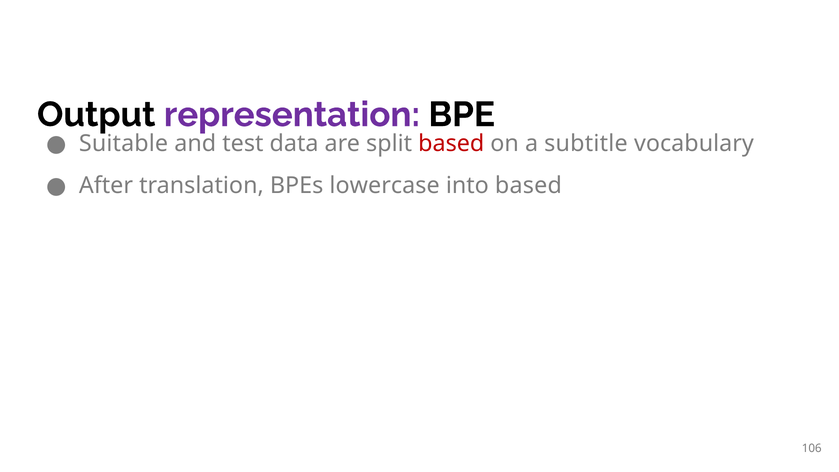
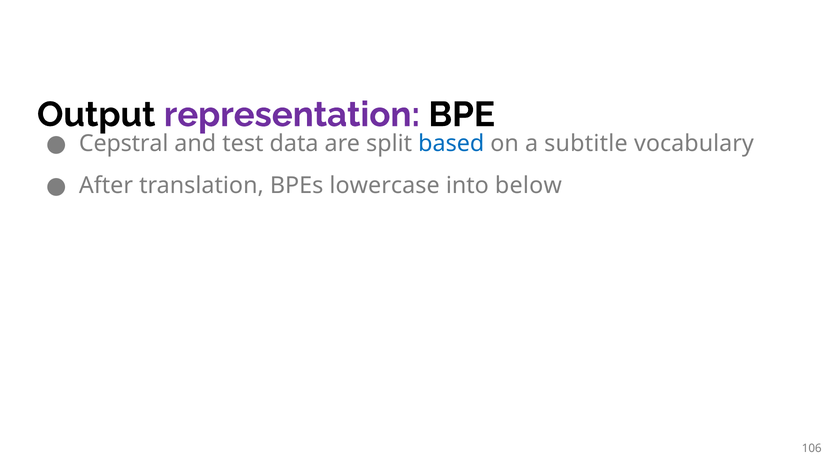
Suitable: Suitable -> Cepstral
based at (451, 144) colour: red -> blue
into based: based -> below
